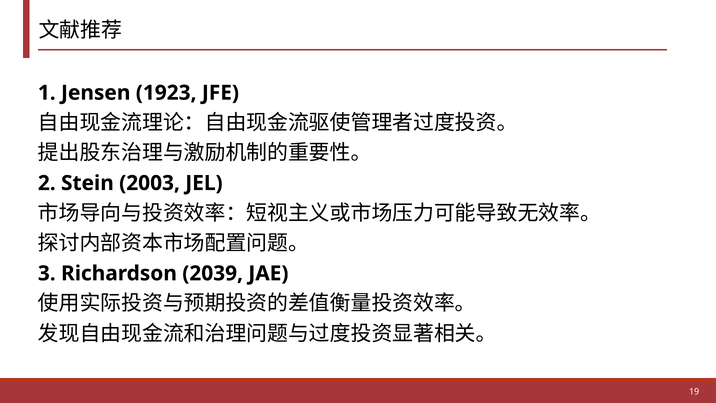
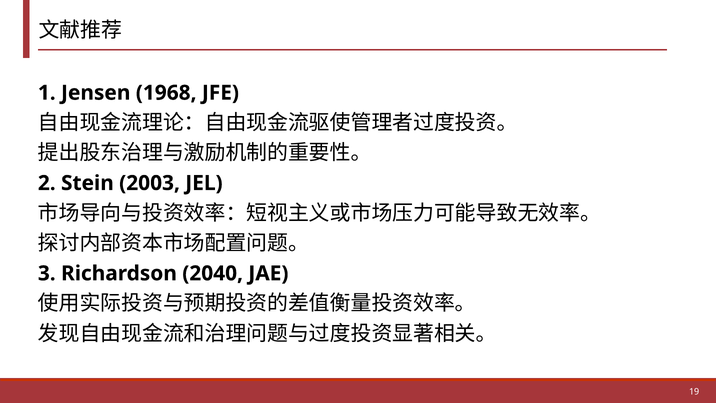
1923: 1923 -> 1968
2039: 2039 -> 2040
